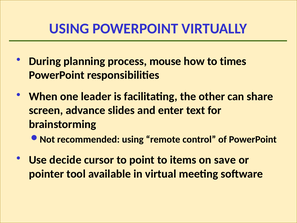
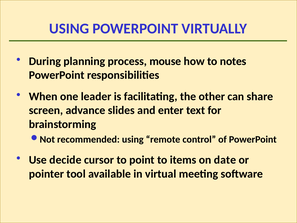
times: times -> notes
save: save -> date
